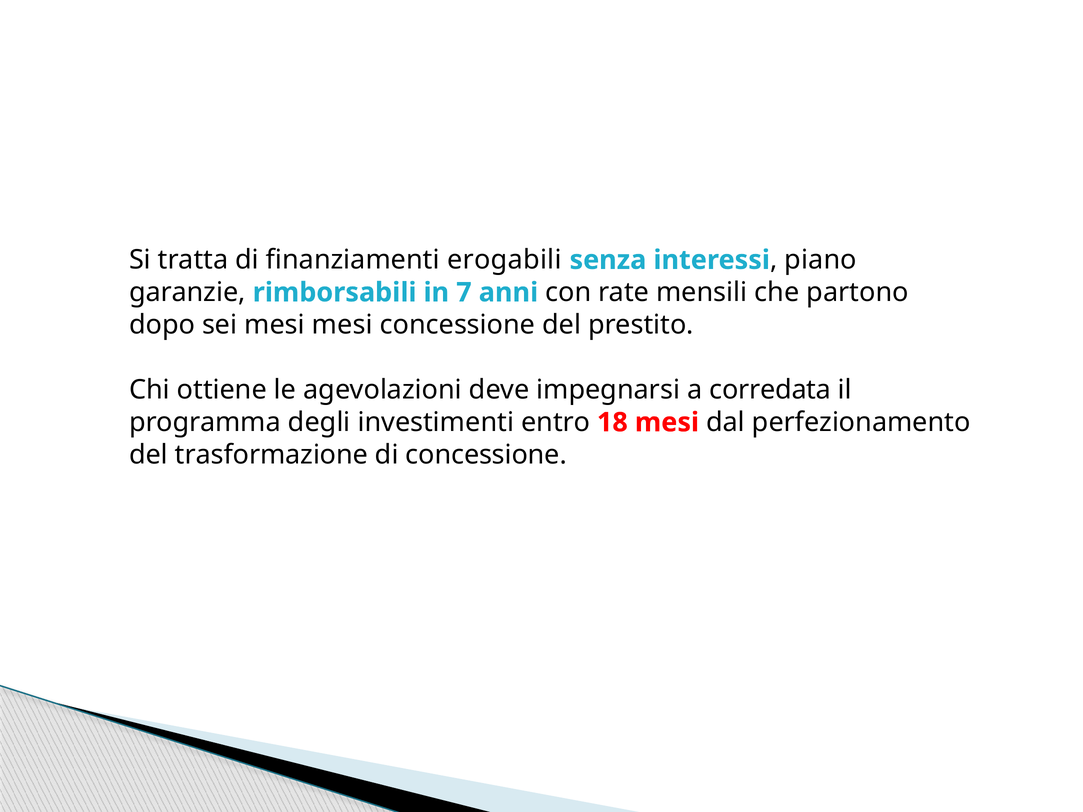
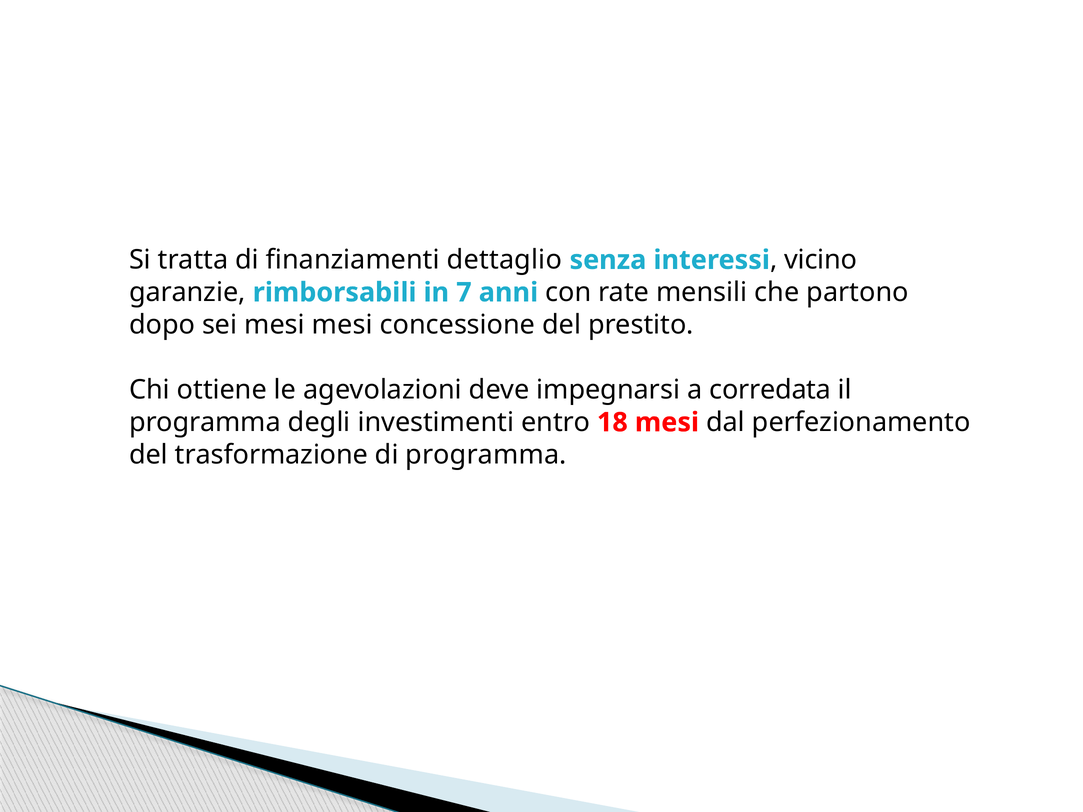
erogabili: erogabili -> dettaglio
piano: piano -> vicino
di concessione: concessione -> programma
